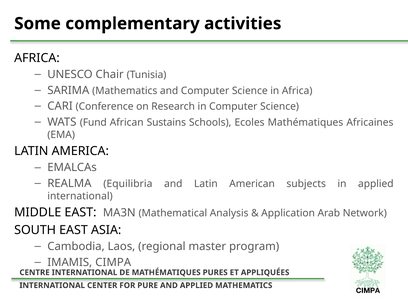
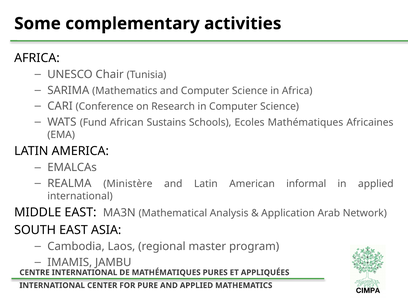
Equilibria: Equilibria -> Ministère
subjects: subjects -> informal
CIMPA: CIMPA -> JAMBU
